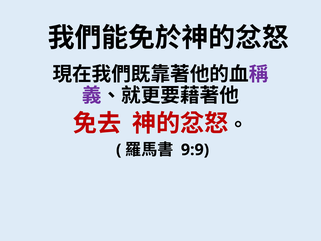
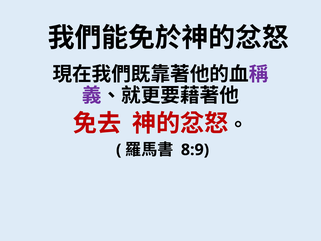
9:9: 9:9 -> 8:9
